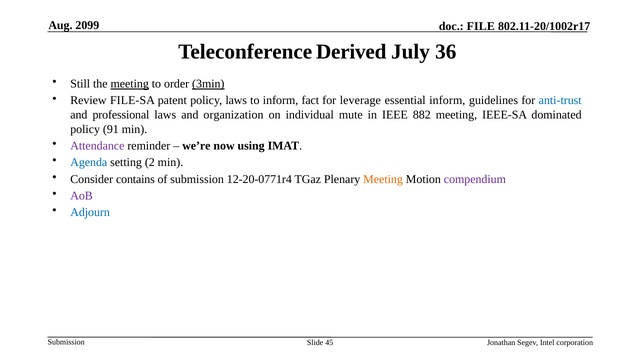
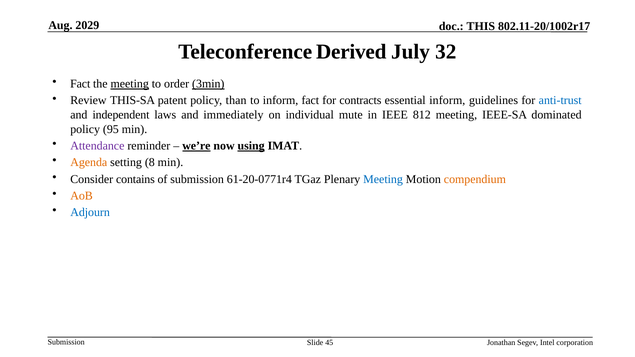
2099: 2099 -> 2029
FILE: FILE -> THIS
36: 36 -> 32
Still at (80, 84): Still -> Fact
FILE-SA: FILE-SA -> THIS-SA
policy laws: laws -> than
leverage: leverage -> contracts
professional: professional -> independent
organization: organization -> immediately
882: 882 -> 812
91: 91 -> 95
we’re underline: none -> present
using underline: none -> present
Agenda colour: blue -> orange
2: 2 -> 8
12-20-0771r4: 12-20-0771r4 -> 61-20-0771r4
Meeting at (383, 179) colour: orange -> blue
compendium colour: purple -> orange
AoB colour: purple -> orange
